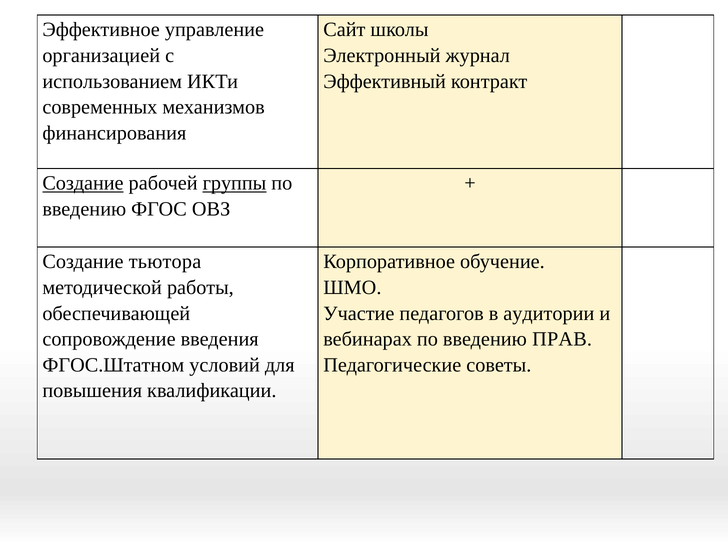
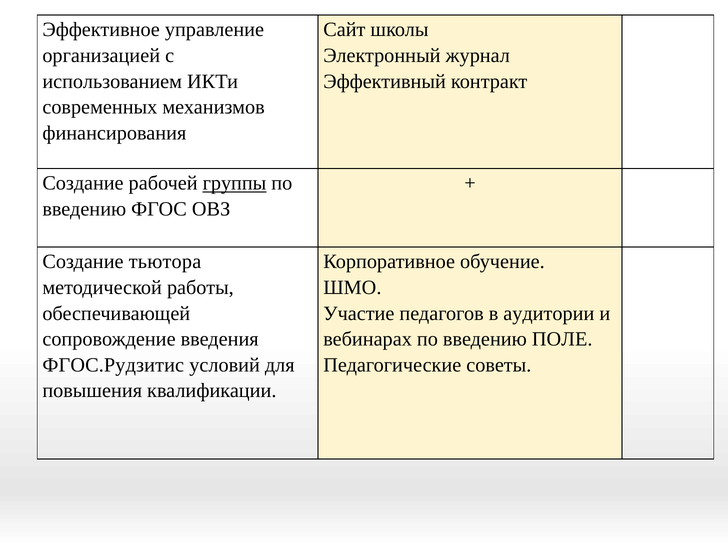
Создание at (83, 183) underline: present -> none
ПРАВ: ПРАВ -> ПОЛЕ
ФГОС.Штатном: ФГОС.Штатном -> ФГОС.Рудзитис
